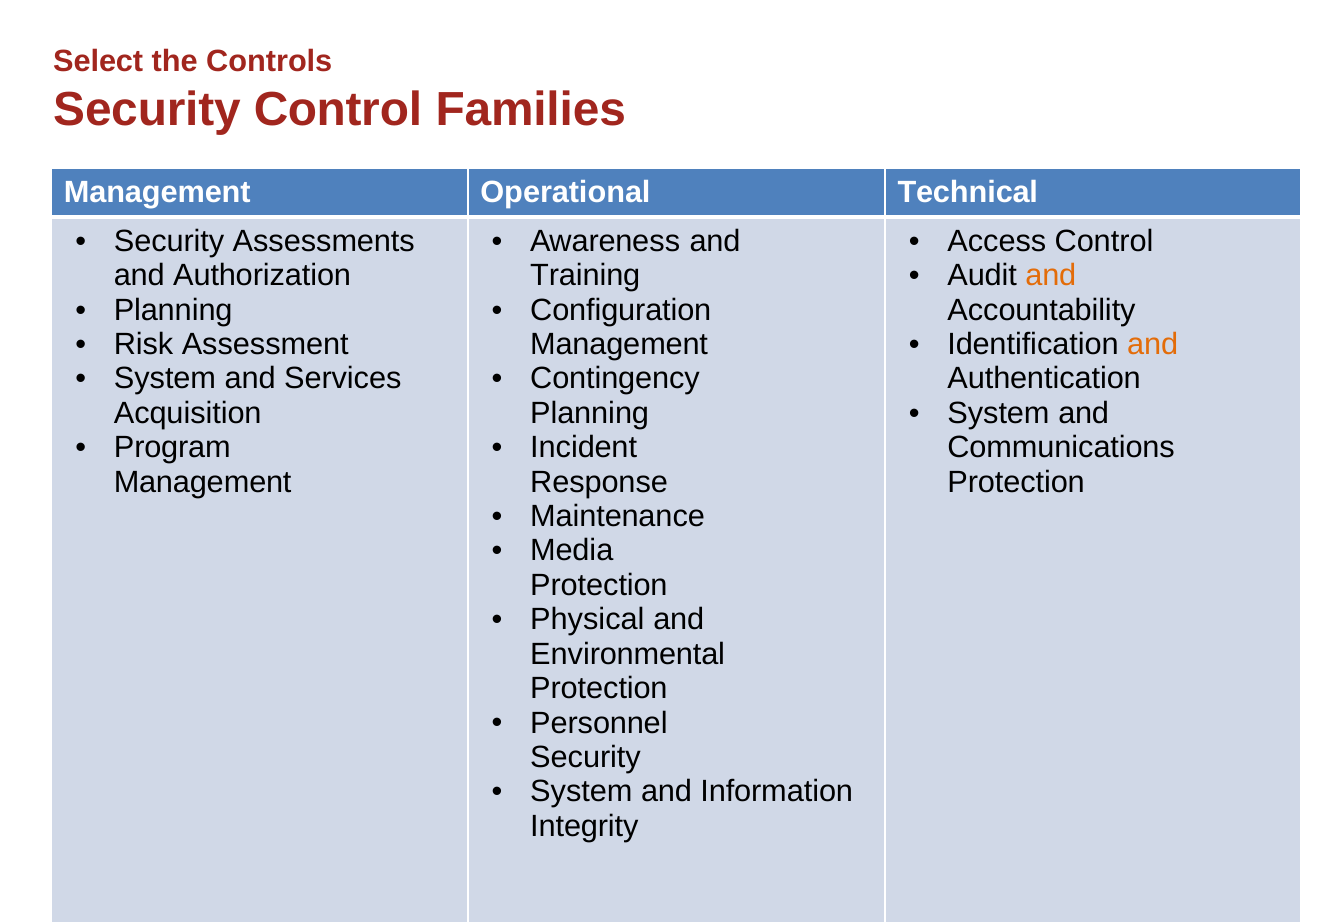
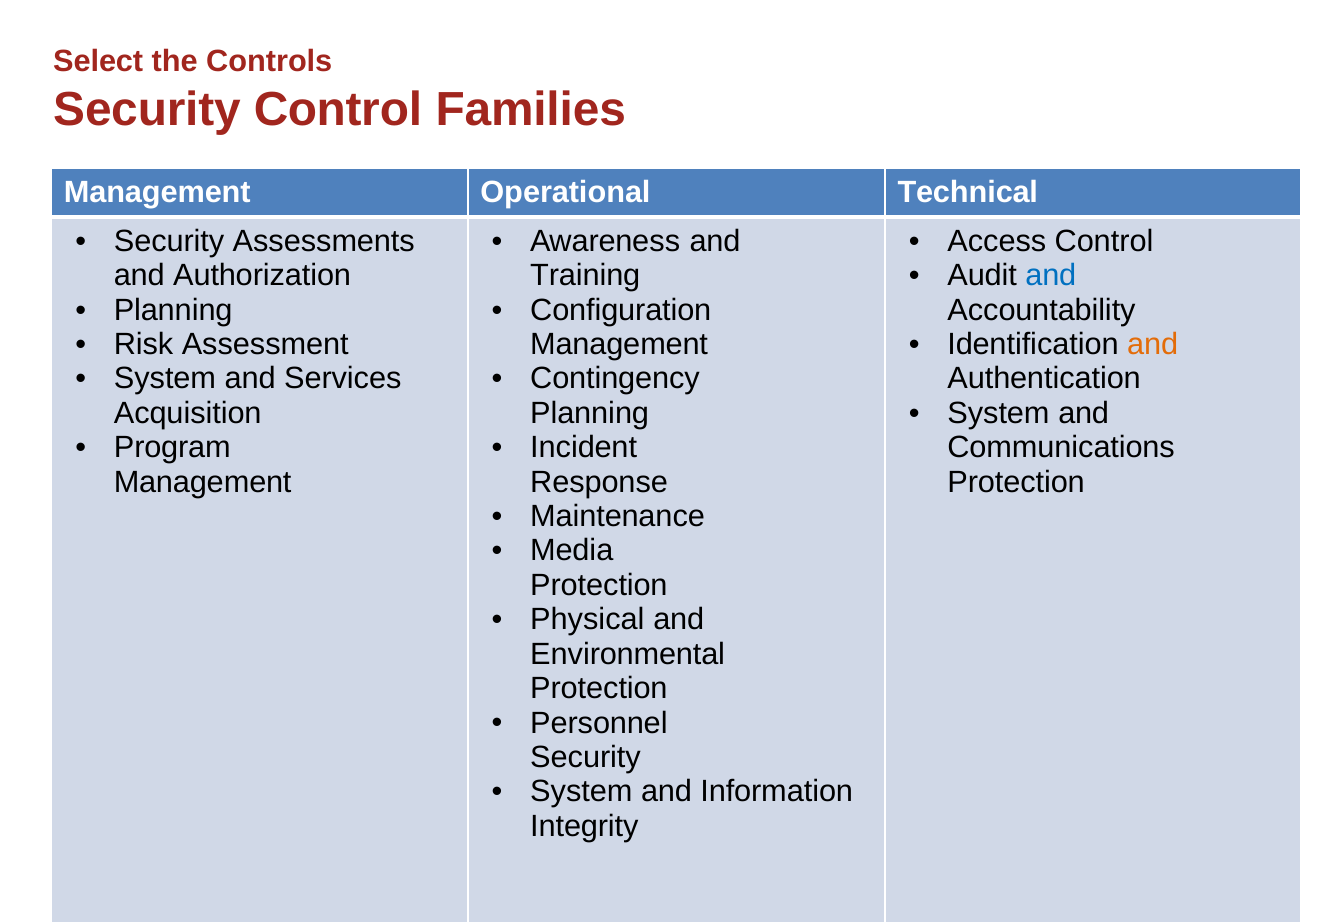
and at (1051, 276) colour: orange -> blue
